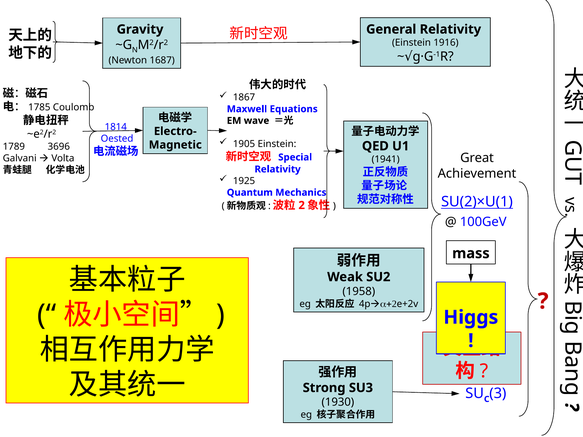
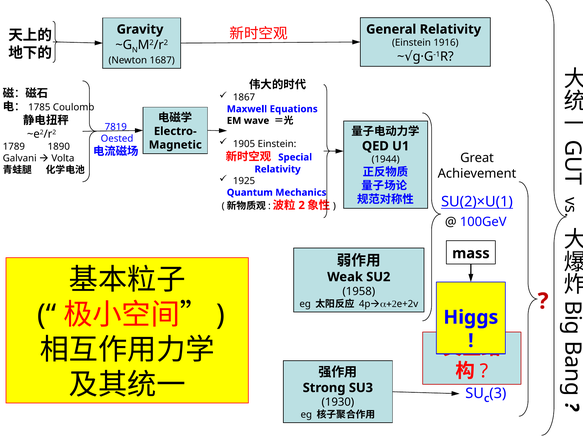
1814: 1814 -> 7819
3696: 3696 -> 1890
1941: 1941 -> 1944
